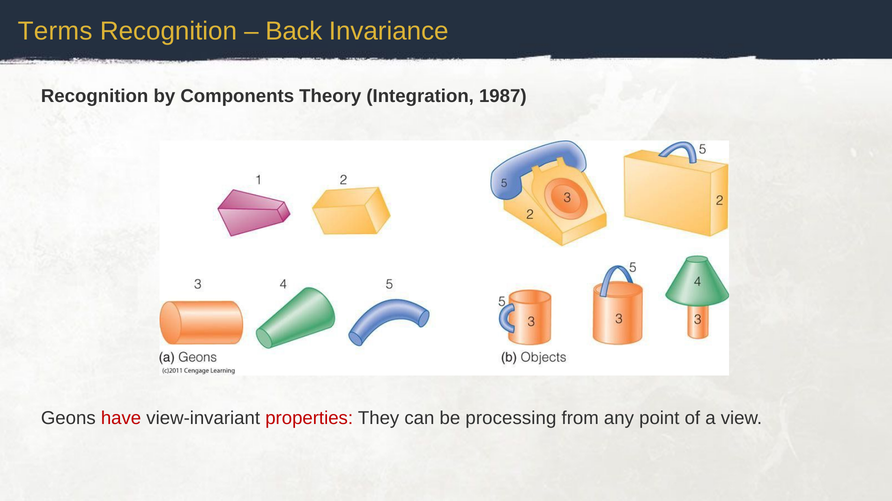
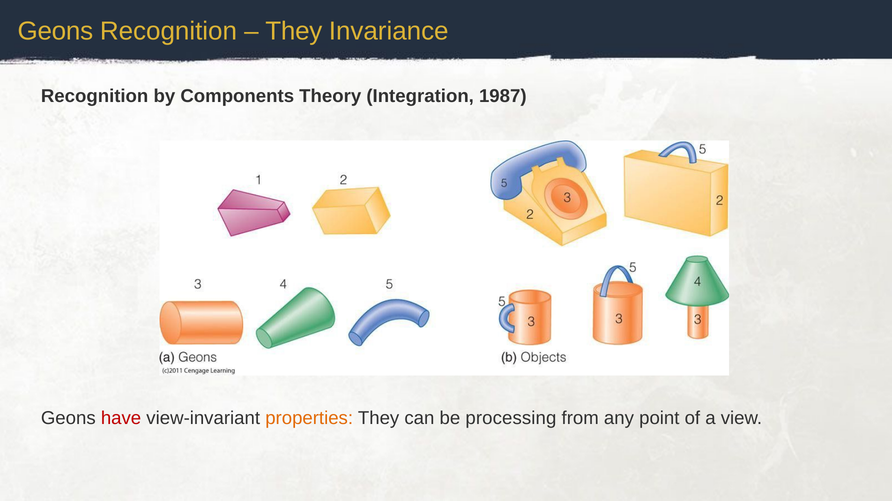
Terms at (55, 31): Terms -> Geons
Back at (294, 31): Back -> They
properties colour: red -> orange
